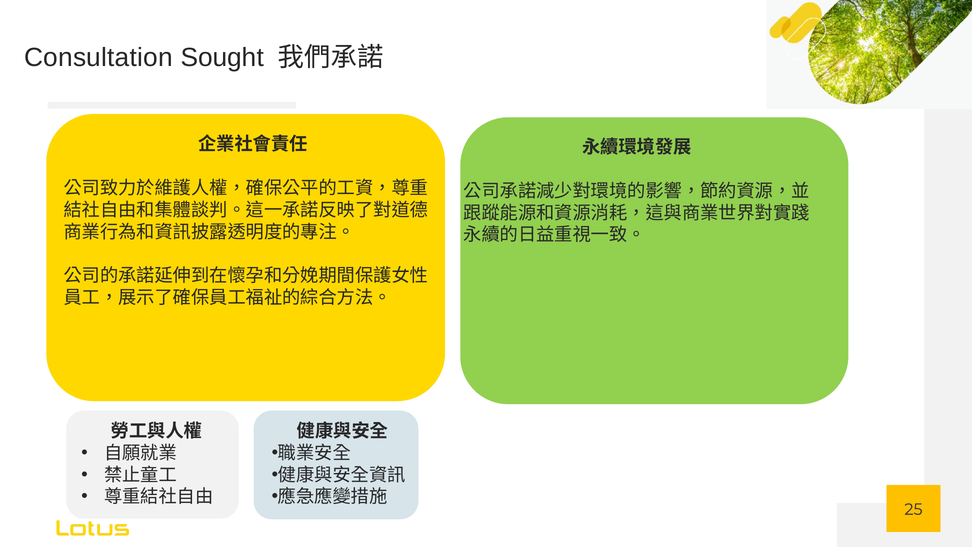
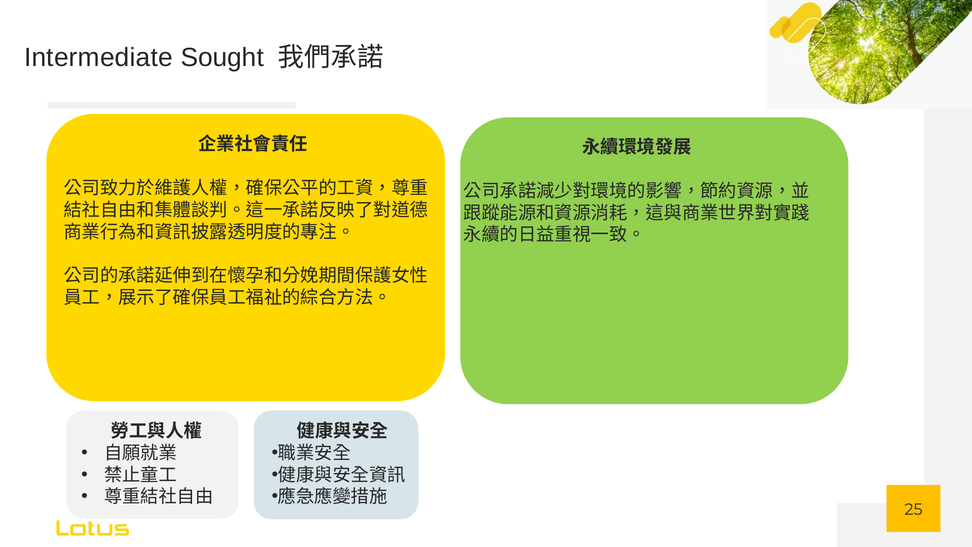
Consultation: Consultation -> Intermediate
